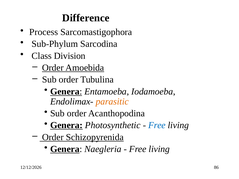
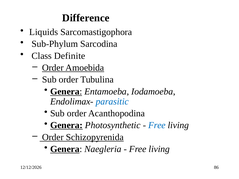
Process: Process -> Liquids
Division: Division -> Definite
parasitic colour: orange -> blue
